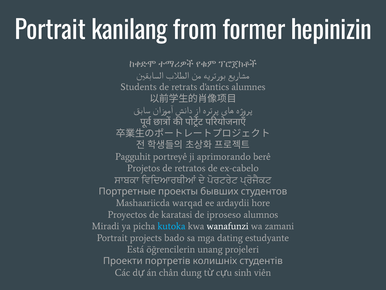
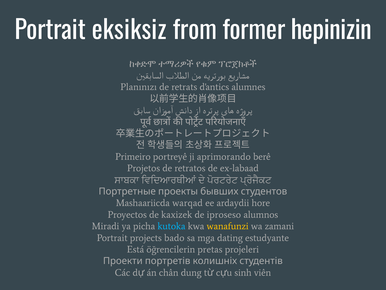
kanilang: kanilang -> eksiksiz
Students: Students -> Planınızı
Pagguhit: Pagguhit -> Primeiro
ex-cabelo: ex-cabelo -> ex-labaad
karatasi: karatasi -> kaxizek
wanafunzi colour: white -> yellow
unang: unang -> pretas
